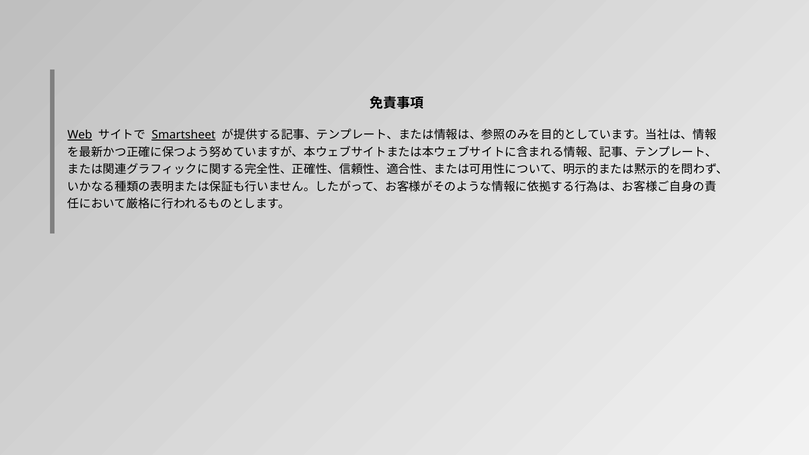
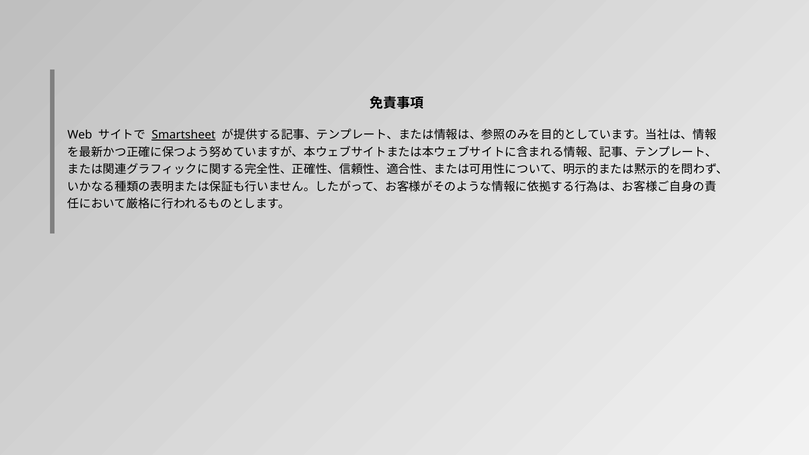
Web underline: present -> none
